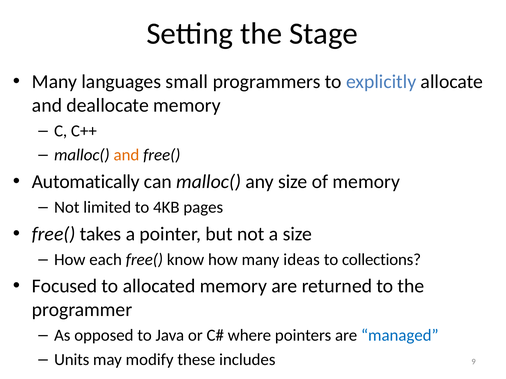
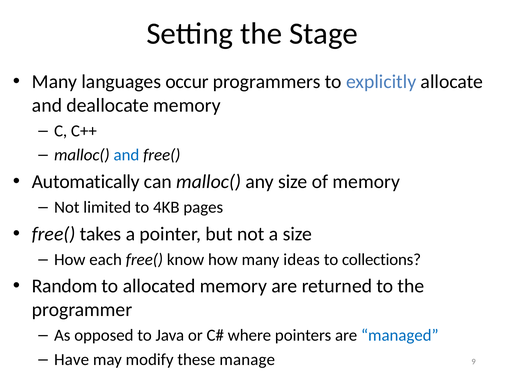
small: small -> occur
and at (126, 155) colour: orange -> blue
Focused: Focused -> Random
Units: Units -> Have
includes: includes -> manage
